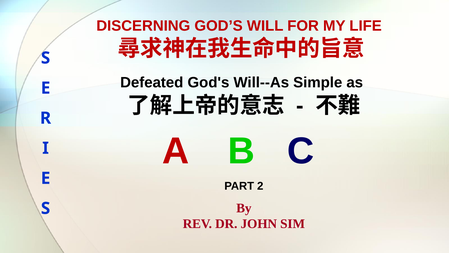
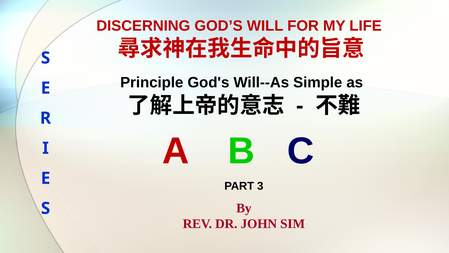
Defeated: Defeated -> Principle
2: 2 -> 3
